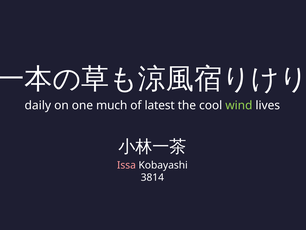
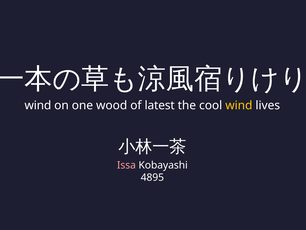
daily at (38, 105): daily -> wind
much: much -> wood
wind at (239, 105) colour: light green -> yellow
3814: 3814 -> 4895
